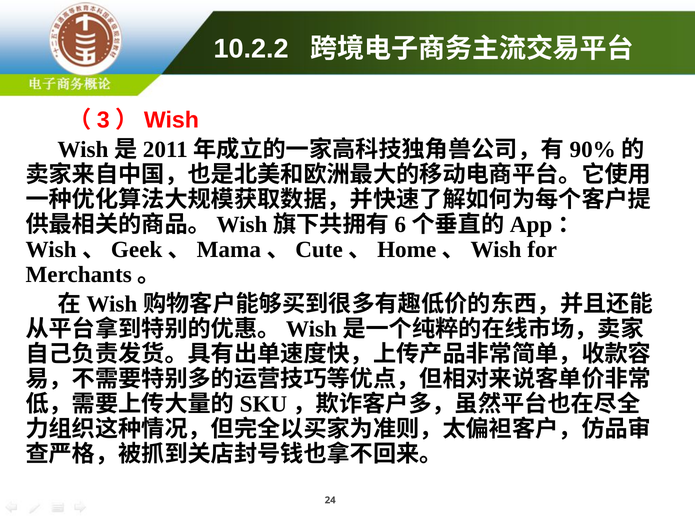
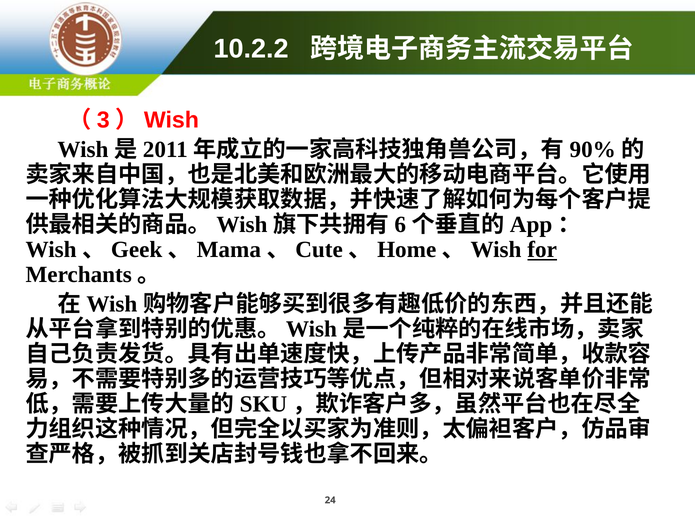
for underline: none -> present
